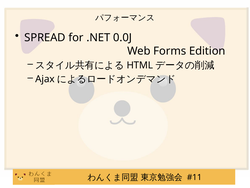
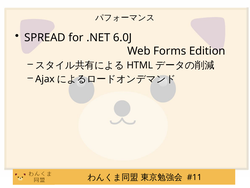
0.0J: 0.0J -> 6.0J
